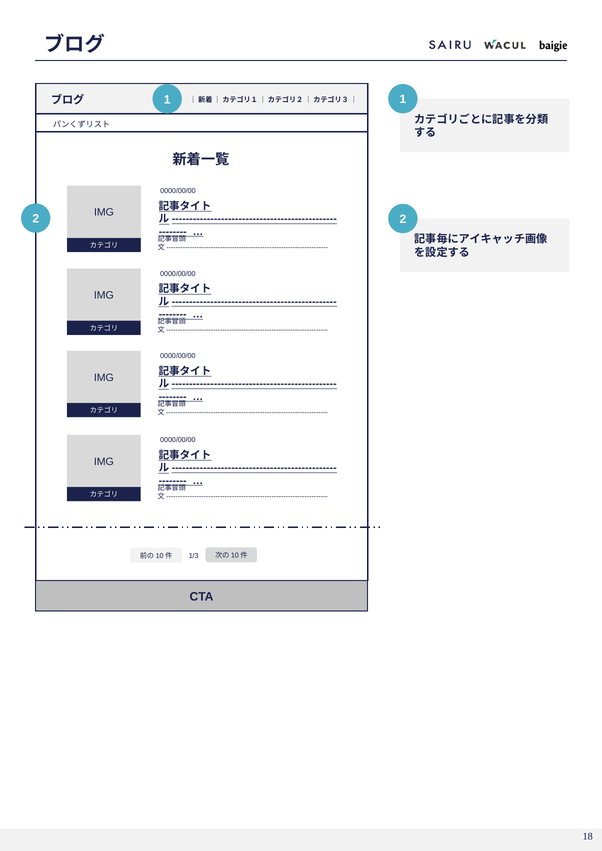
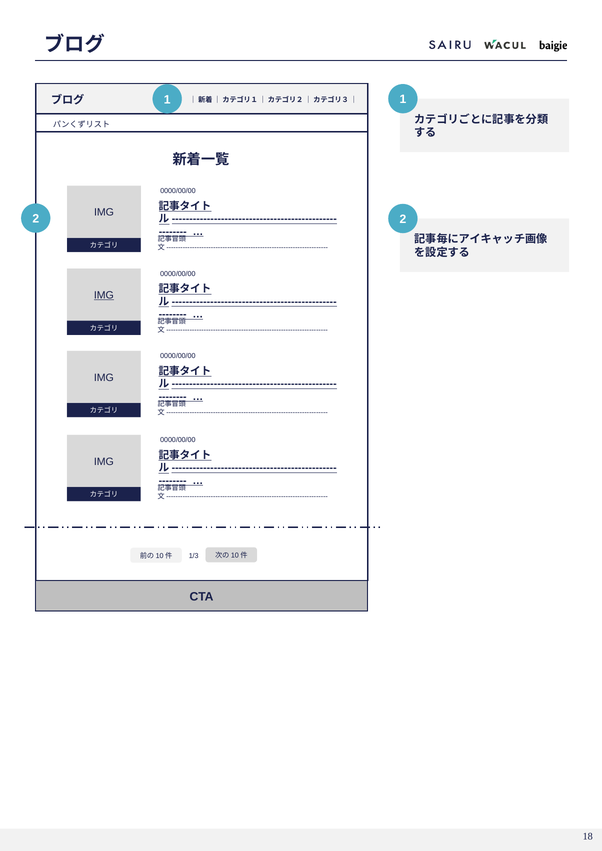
IMG at (104, 295) underline: none -> present
